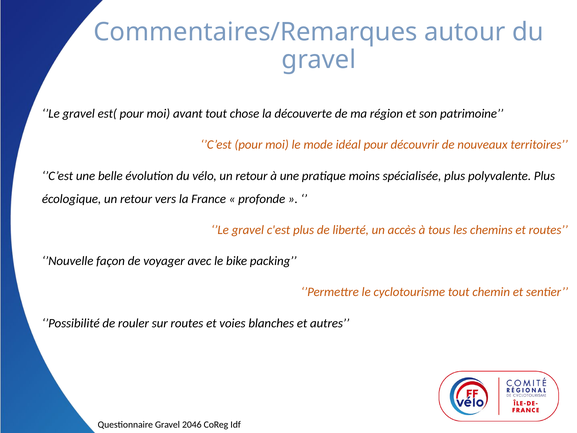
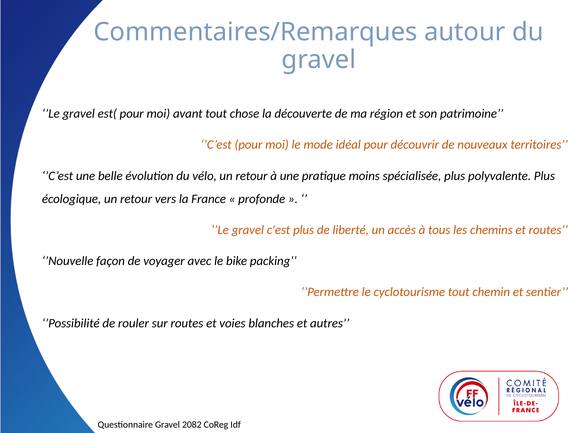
2046: 2046 -> 2082
